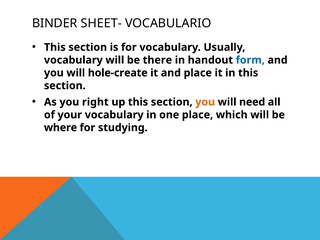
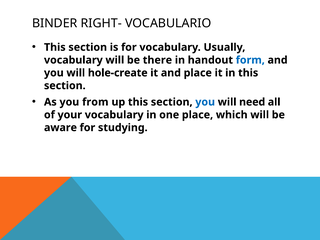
SHEET-: SHEET- -> RIGHT-
right: right -> from
you at (205, 102) colour: orange -> blue
where: where -> aware
